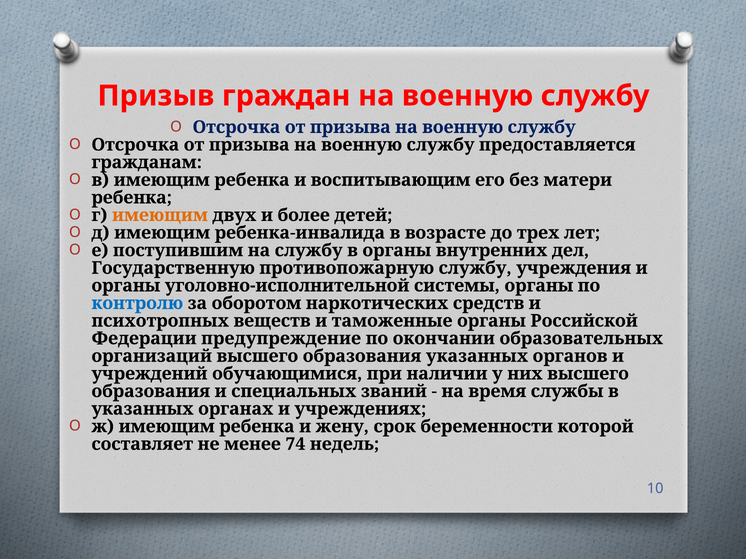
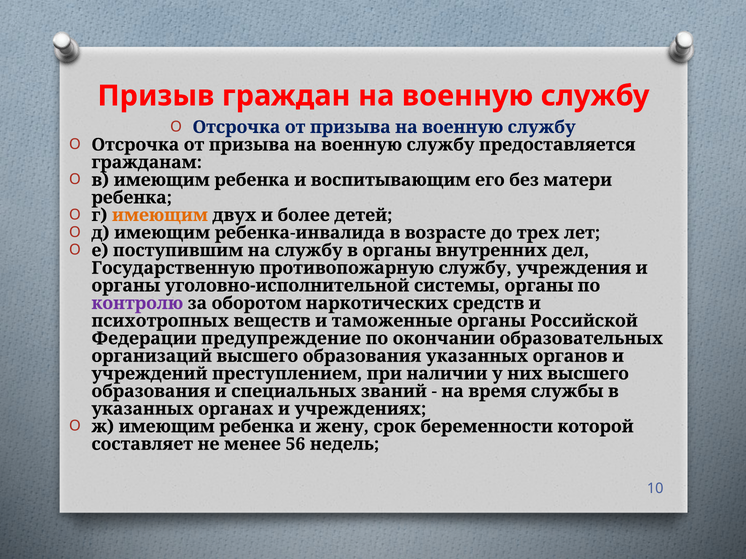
контролю colour: blue -> purple
обучающимися: обучающимися -> преступлением
74: 74 -> 56
